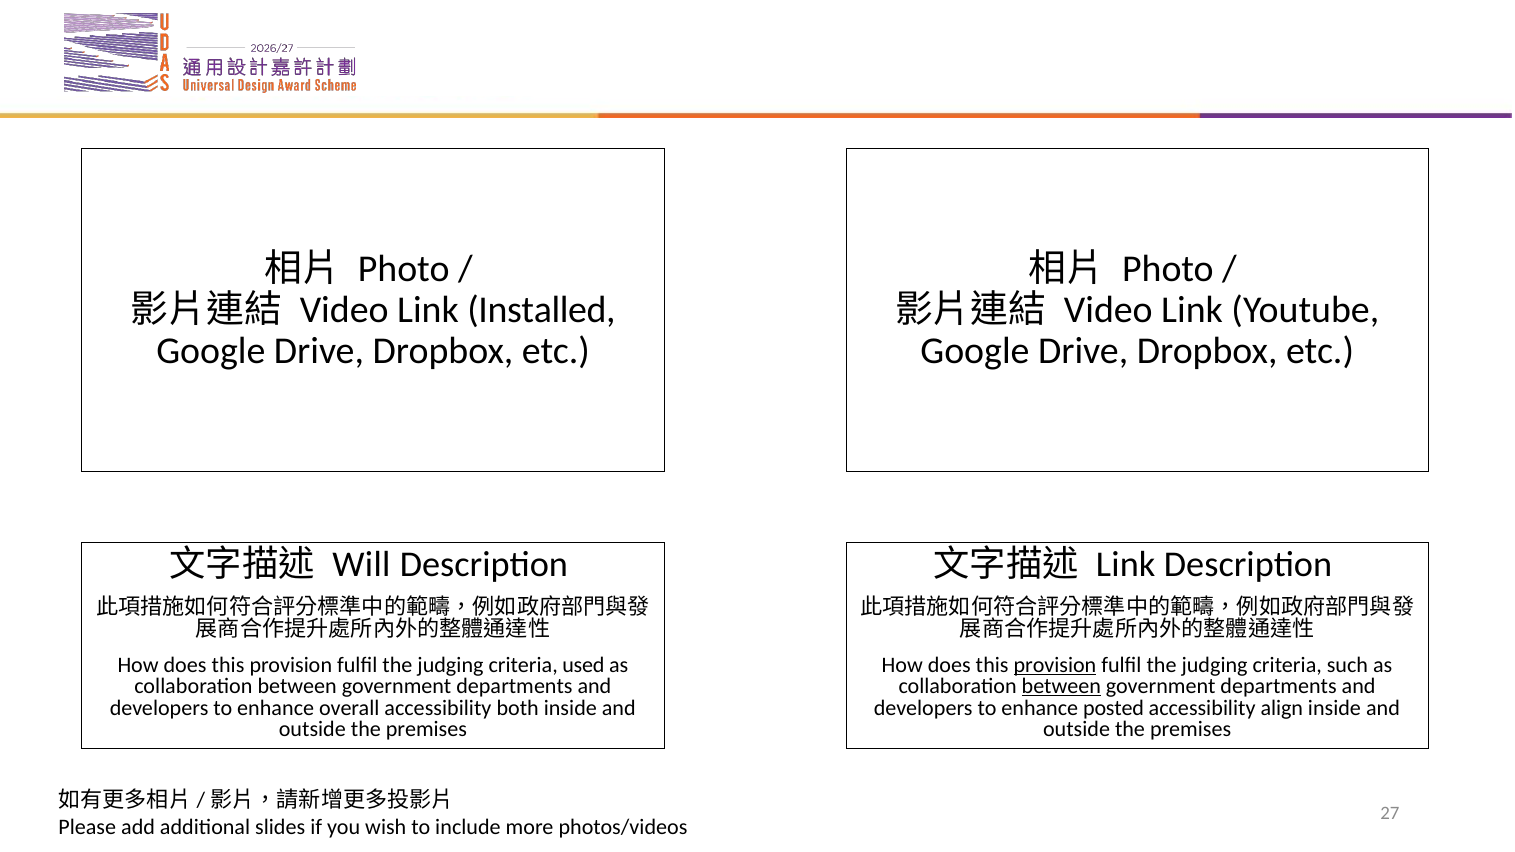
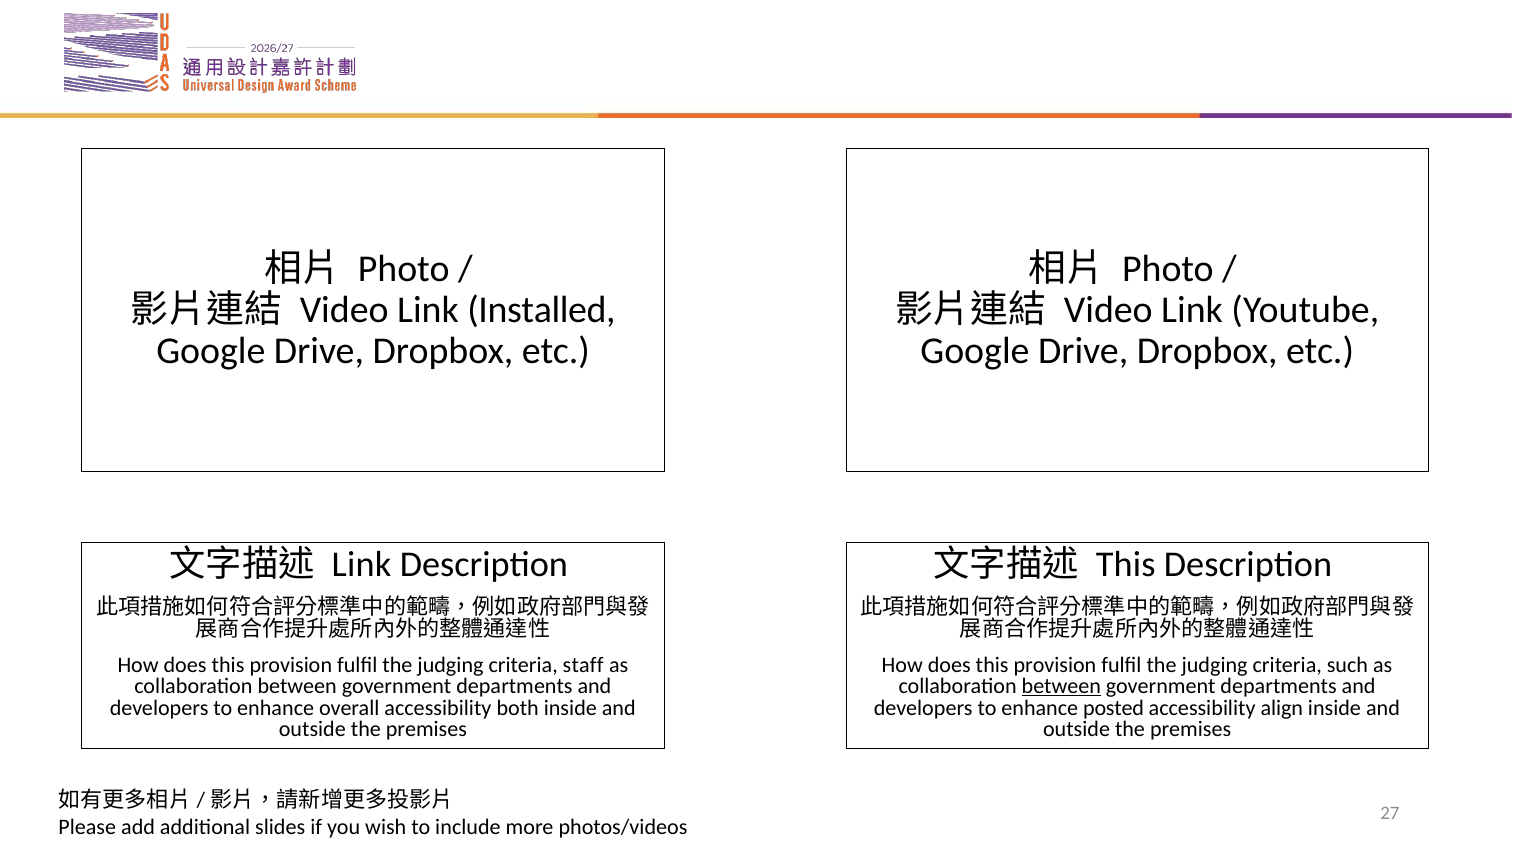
Will at (361, 565): Will -> Link
Link at (1126, 565): Link -> This
used: used -> staff
provision at (1055, 665) underline: present -> none
